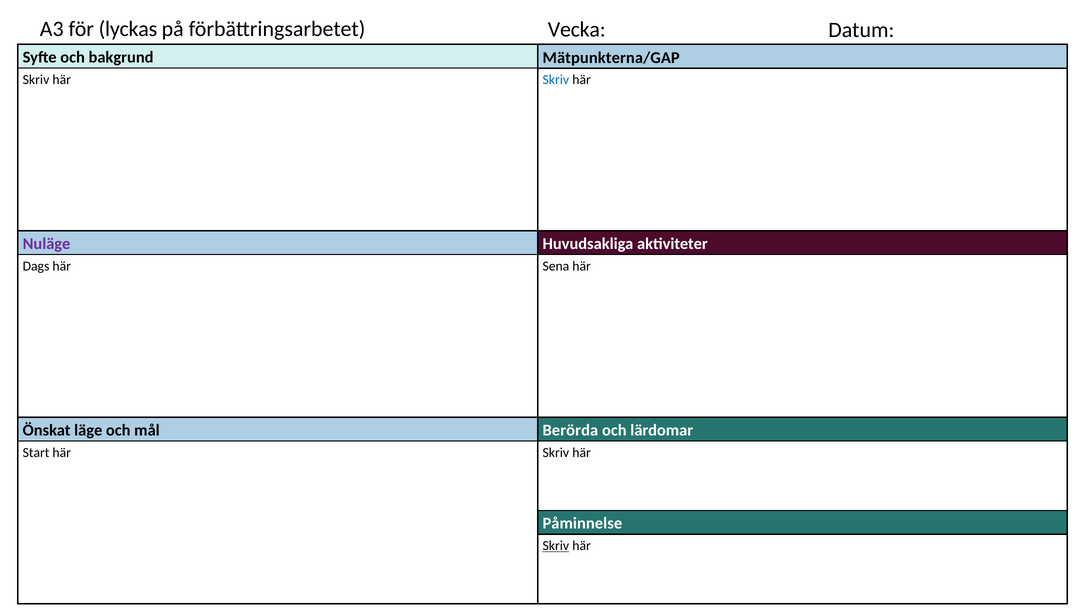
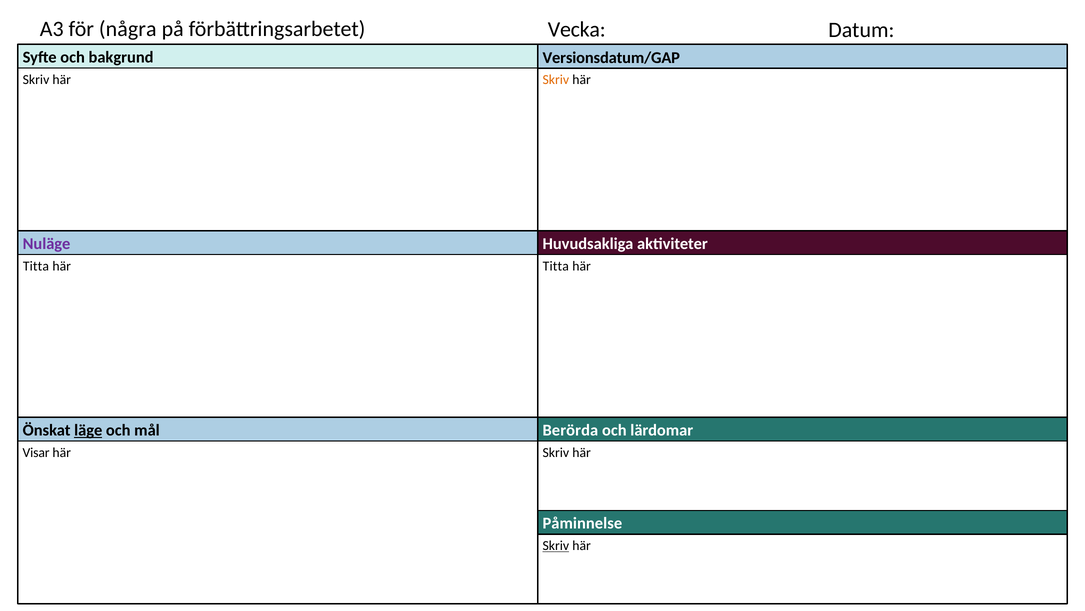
lyckas: lyckas -> några
Mätpunkterna/GAP: Mätpunkterna/GAP -> Versionsdatum/GAP
Skriv at (556, 80) colour: blue -> orange
Dags at (36, 266): Dags -> Titta
här Sena: Sena -> Titta
läge underline: none -> present
Start: Start -> Visar
